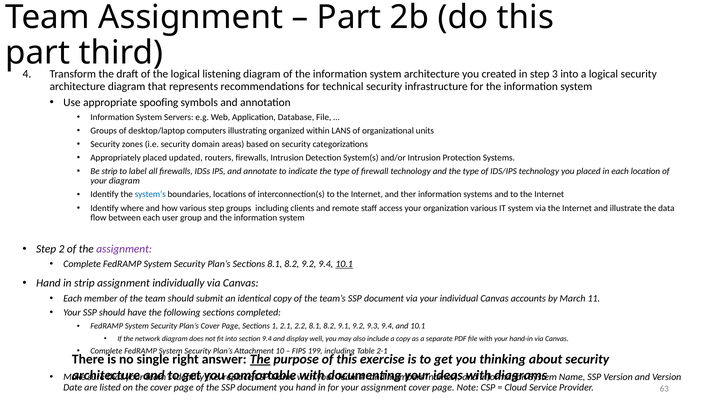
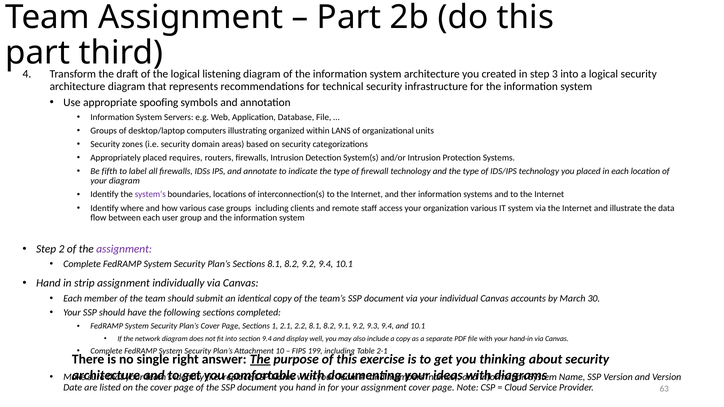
updated: updated -> requires
Be strip: strip -> fifth
system’s colour: blue -> purple
various step: step -> case
10.1 at (344, 264) underline: present -> none
11: 11 -> 30
